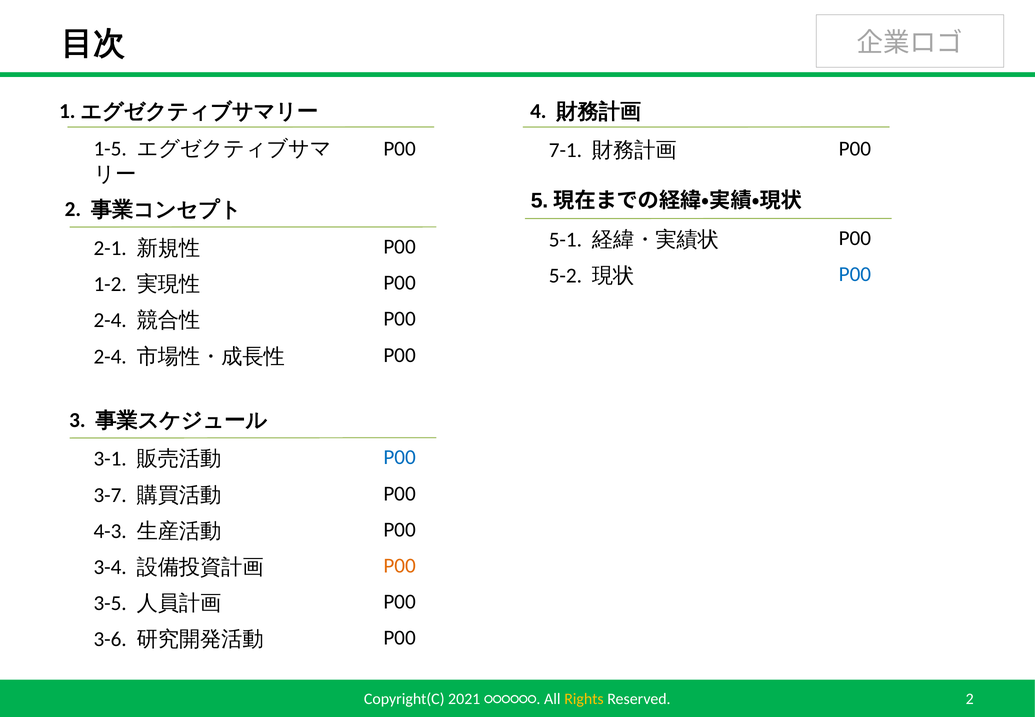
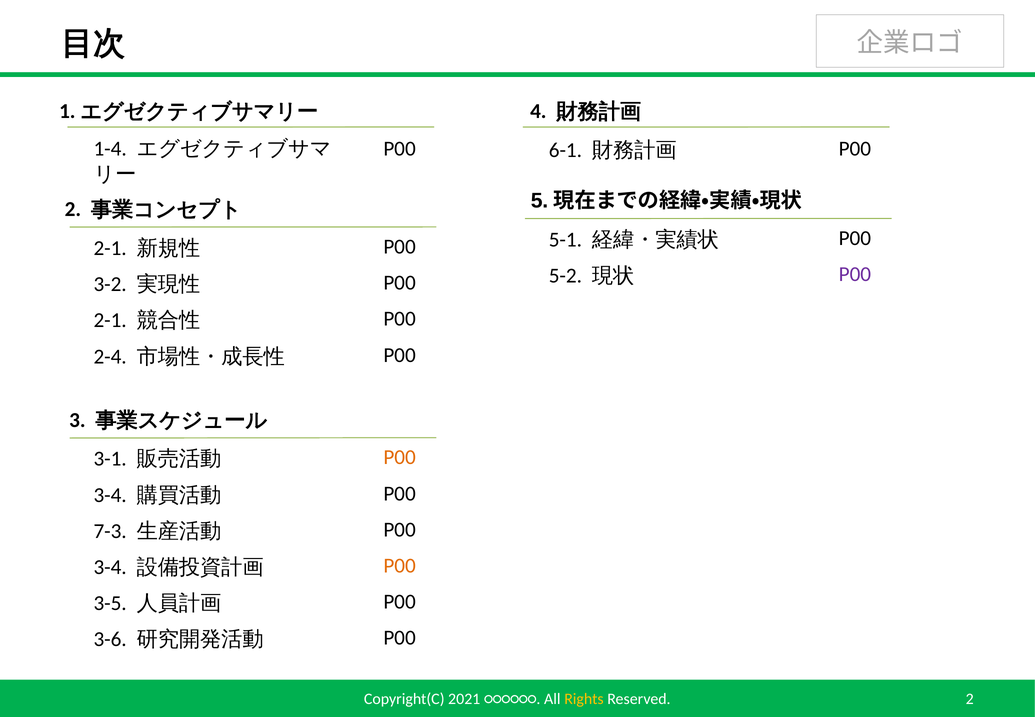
1-5: 1-5 -> 1-4
7-1: 7-1 -> 6-1
P00 at (855, 274) colour: blue -> purple
1-2: 1-2 -> 3-2
2-4 at (110, 320): 2-4 -> 2-1
P00 at (400, 457) colour: blue -> orange
3-7 at (110, 495): 3-7 -> 3-4
4-3: 4-3 -> 7-3
